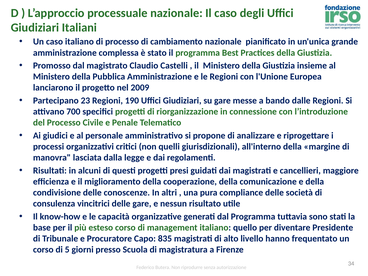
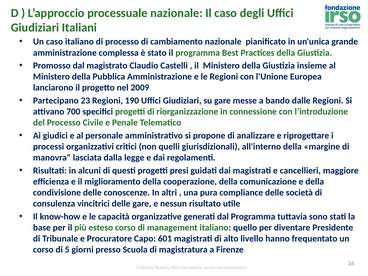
835: 835 -> 601
